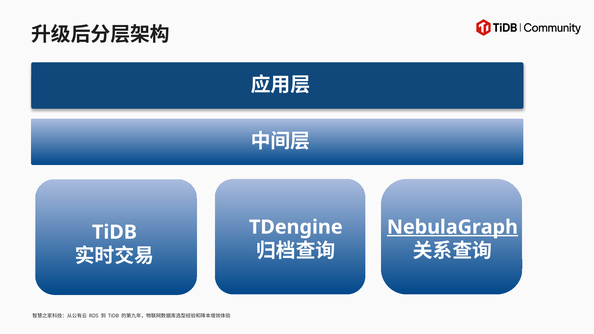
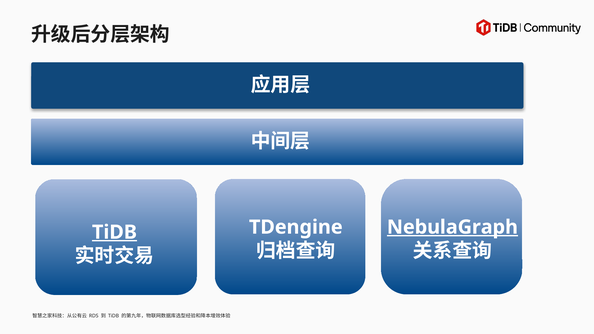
TiDB at (114, 232) underline: none -> present
